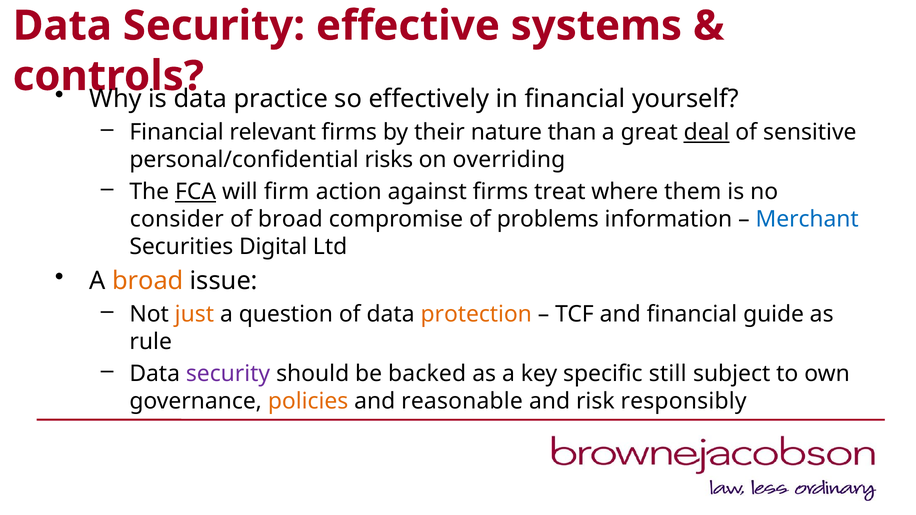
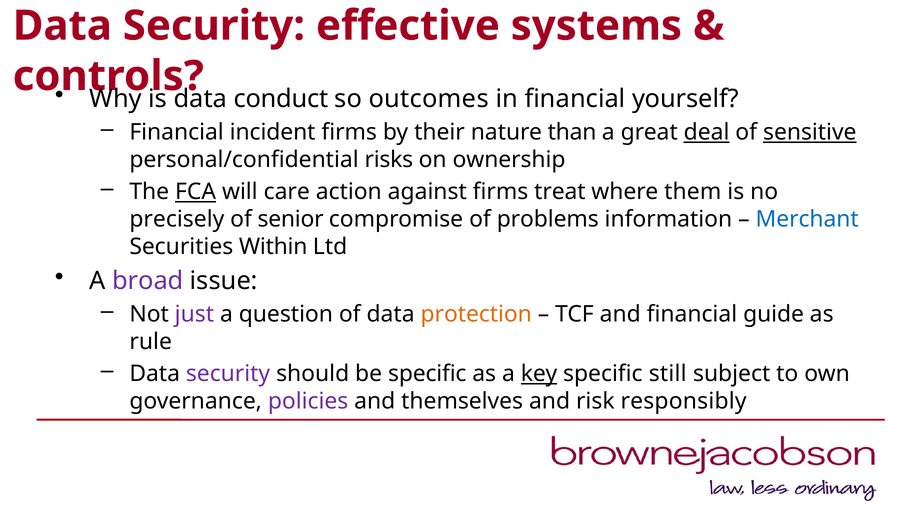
practice: practice -> conduct
effectively: effectively -> outcomes
relevant: relevant -> incident
sensitive underline: none -> present
overriding: overriding -> ownership
firm: firm -> care
consider: consider -> precisely
of broad: broad -> senior
Digital: Digital -> Within
broad at (148, 281) colour: orange -> purple
just colour: orange -> purple
be backed: backed -> specific
key underline: none -> present
policies colour: orange -> purple
reasonable: reasonable -> themselves
